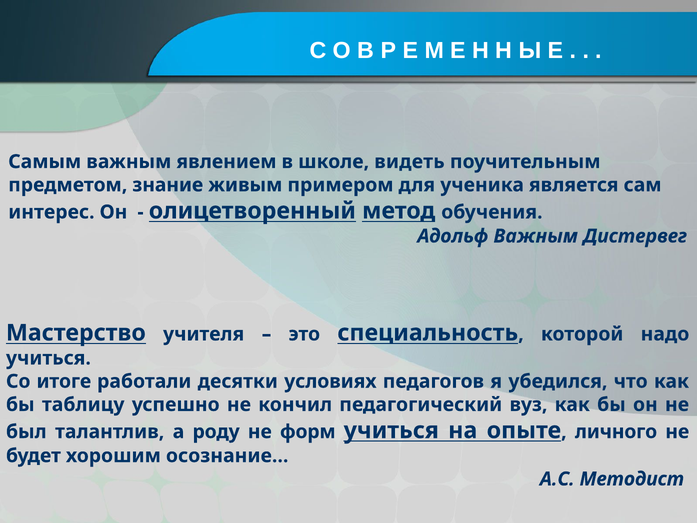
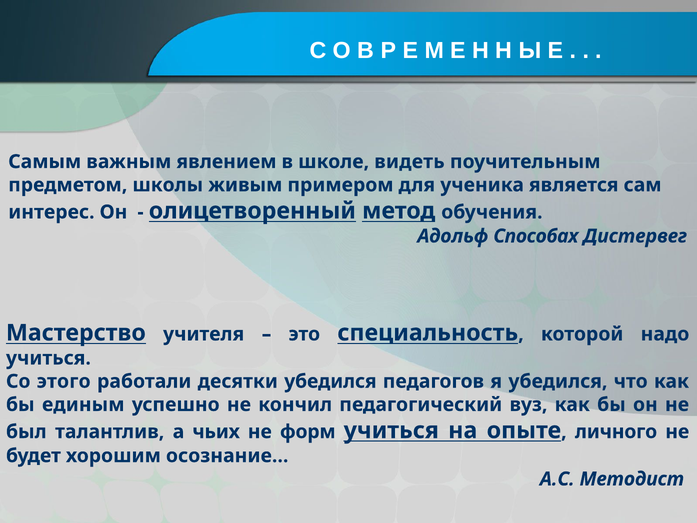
знание: знание -> школы
Адольф Важным: Важным -> Способах
итоге: итоге -> этого
десятки условиях: условиях -> убедился
таблицу: таблицу -> единым
роду: роду -> чьих
